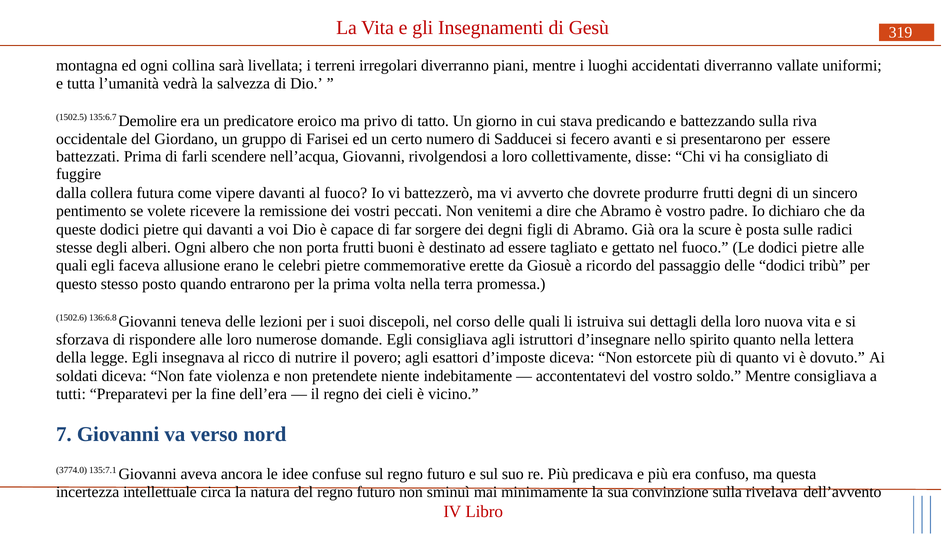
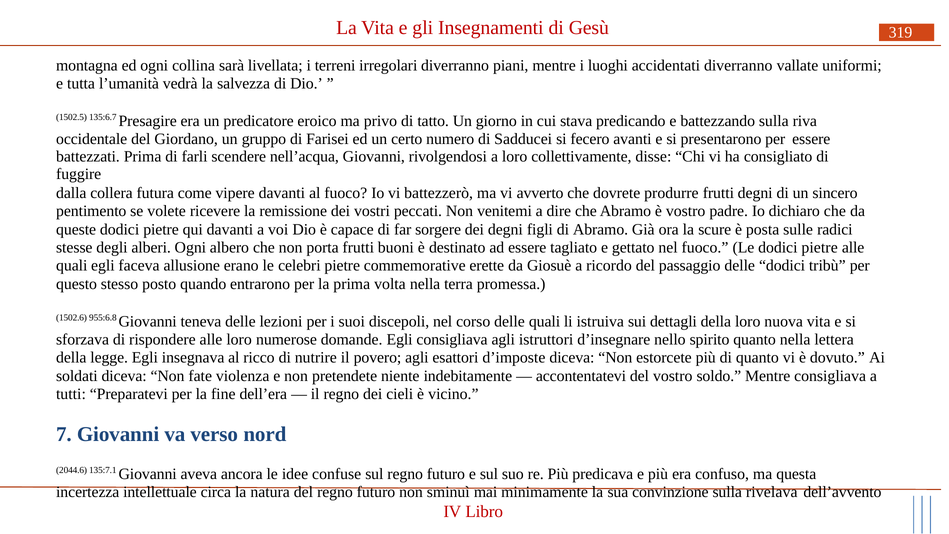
Demolire: Demolire -> Presagire
136:6.8: 136:6.8 -> 955:6.8
3774.0: 3774.0 -> 2044.6
